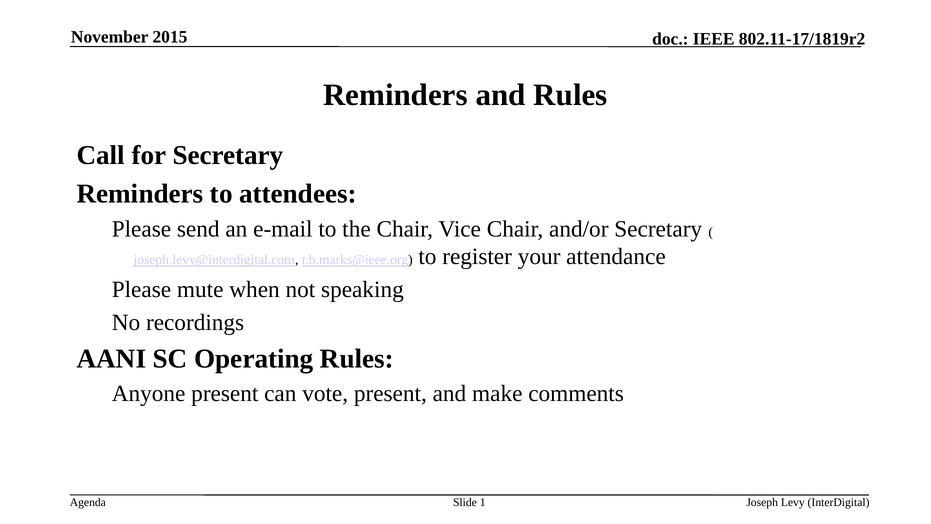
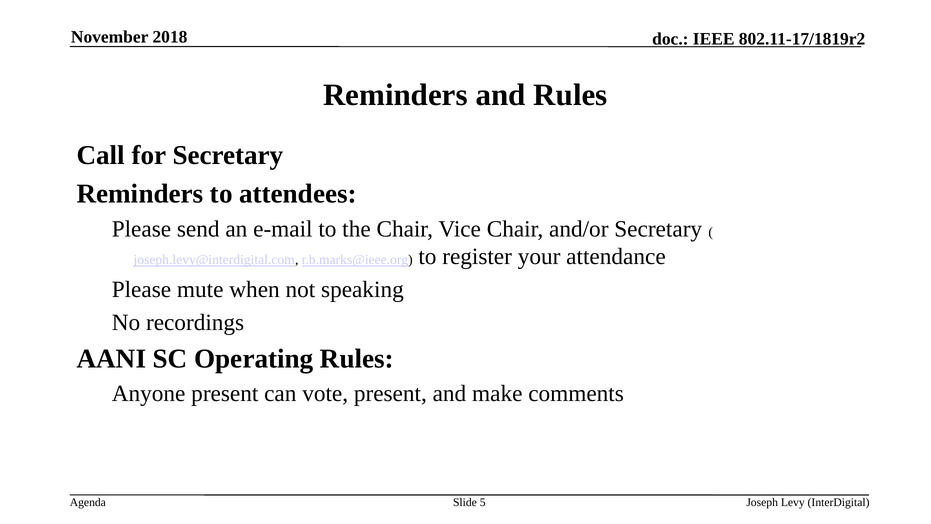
2015: 2015 -> 2018
1: 1 -> 5
